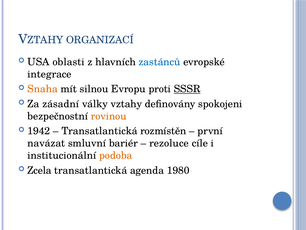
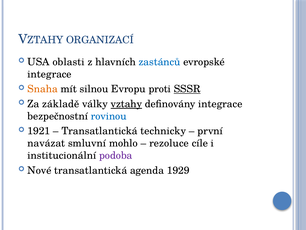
zásadní: zásadní -> základě
vztahy underline: none -> present
definovány spokojeni: spokojeni -> integrace
rovinou colour: orange -> blue
1942: 1942 -> 1921
rozmístěn: rozmístěn -> technicky
bariér: bariér -> mohlo
podoba colour: orange -> purple
Zcela: Zcela -> Nové
1980: 1980 -> 1929
